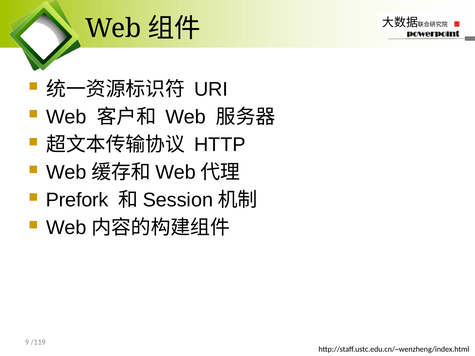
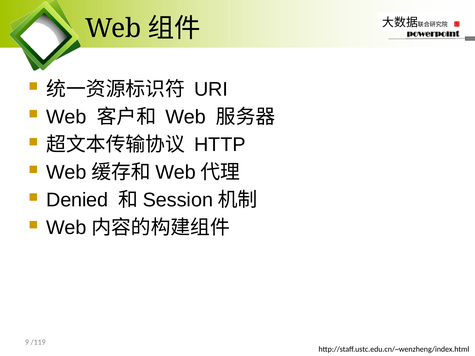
Prefork: Prefork -> Denied
